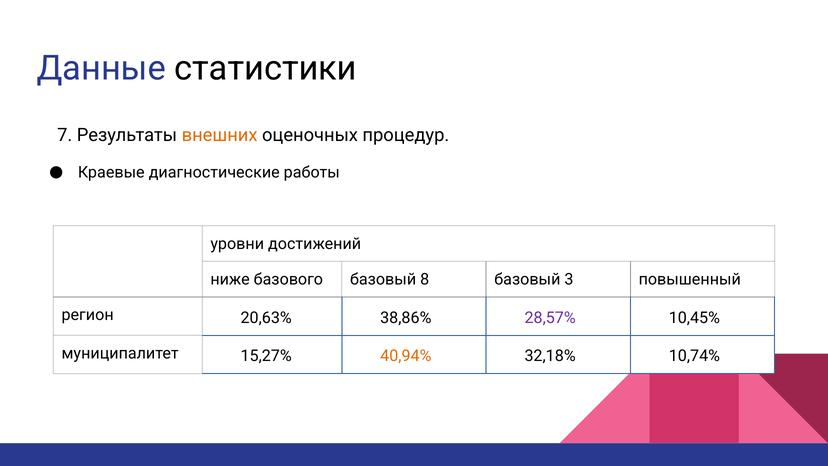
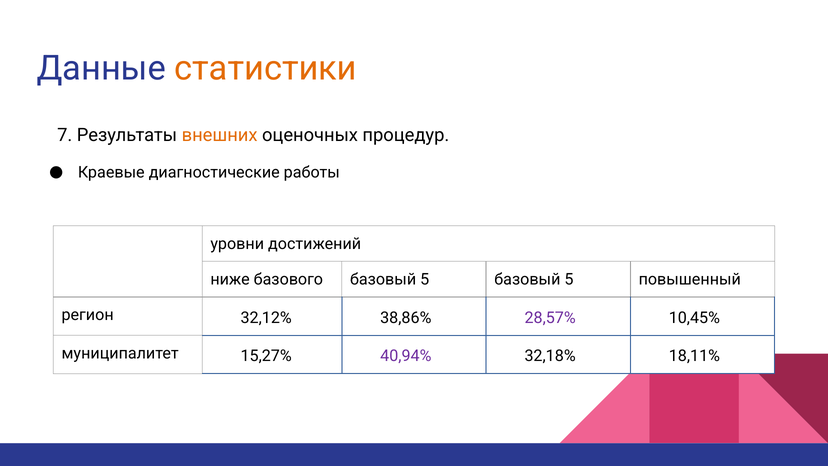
статистики colour: black -> orange
базового базовый 8: 8 -> 5
3 at (569, 279): 3 -> 5
20,63%: 20,63% -> 32,12%
40,94% colour: orange -> purple
10,74%: 10,74% -> 18,11%
